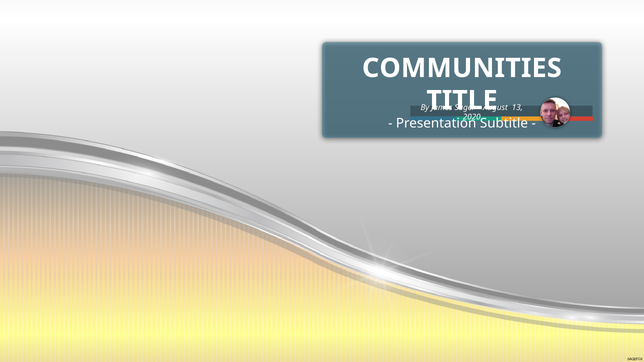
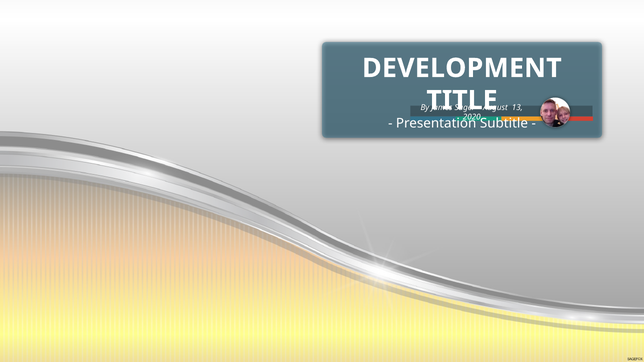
COMMUNITIES: COMMUNITIES -> DEVELOPMENT
